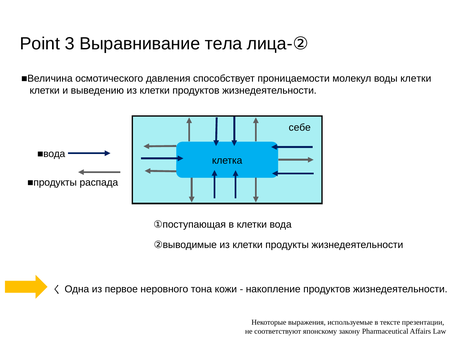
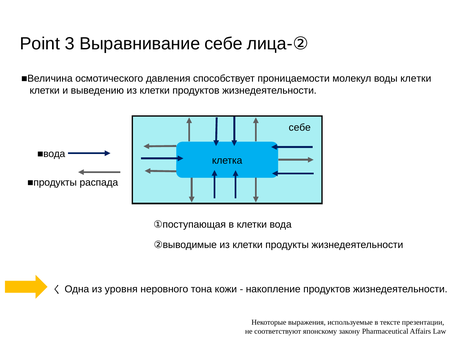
Выравнивание тела: тела -> себе
первое: первое -> уровня
